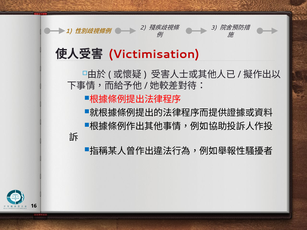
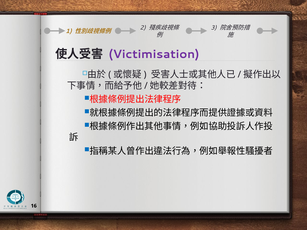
Victimisation colour: red -> purple
